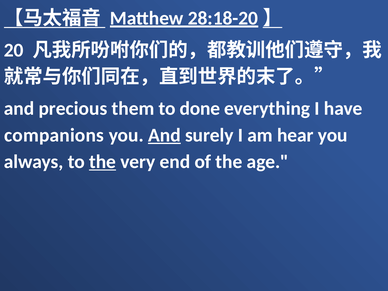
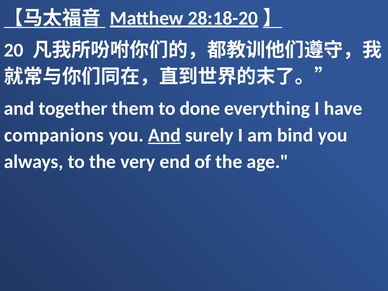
precious: precious -> together
hear: hear -> bind
the at (103, 162) underline: present -> none
